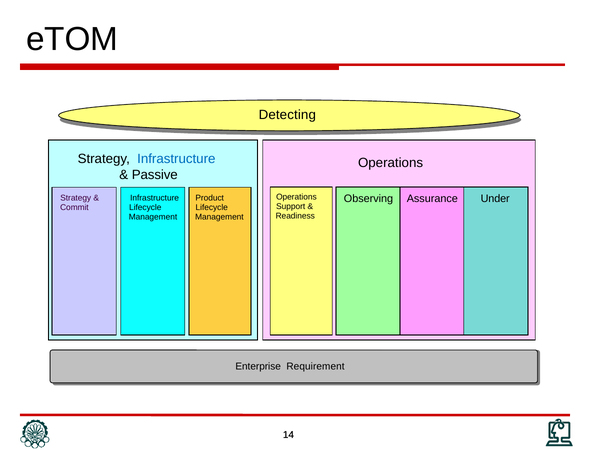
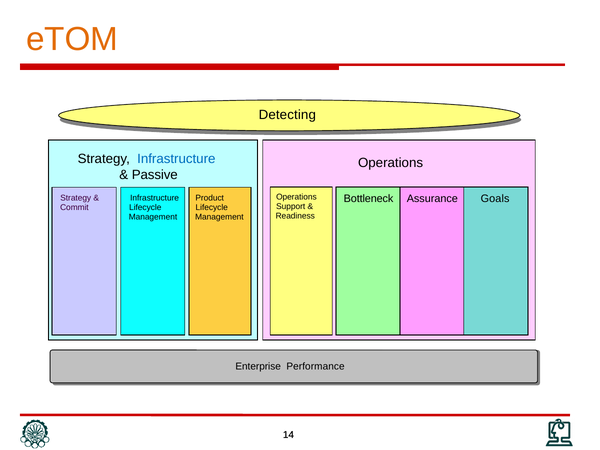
eTOM colour: black -> orange
Observing: Observing -> Bottleneck
Under: Under -> Goals
Requirement: Requirement -> Performance
